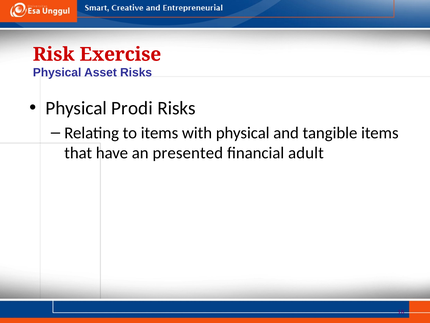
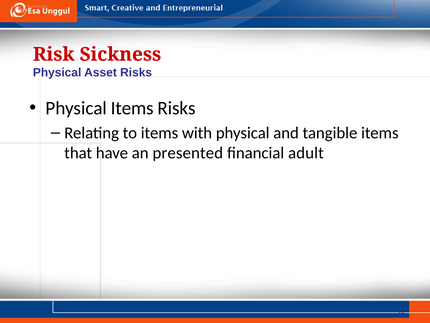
Exercise: Exercise -> Sickness
Physical Prodi: Prodi -> Items
